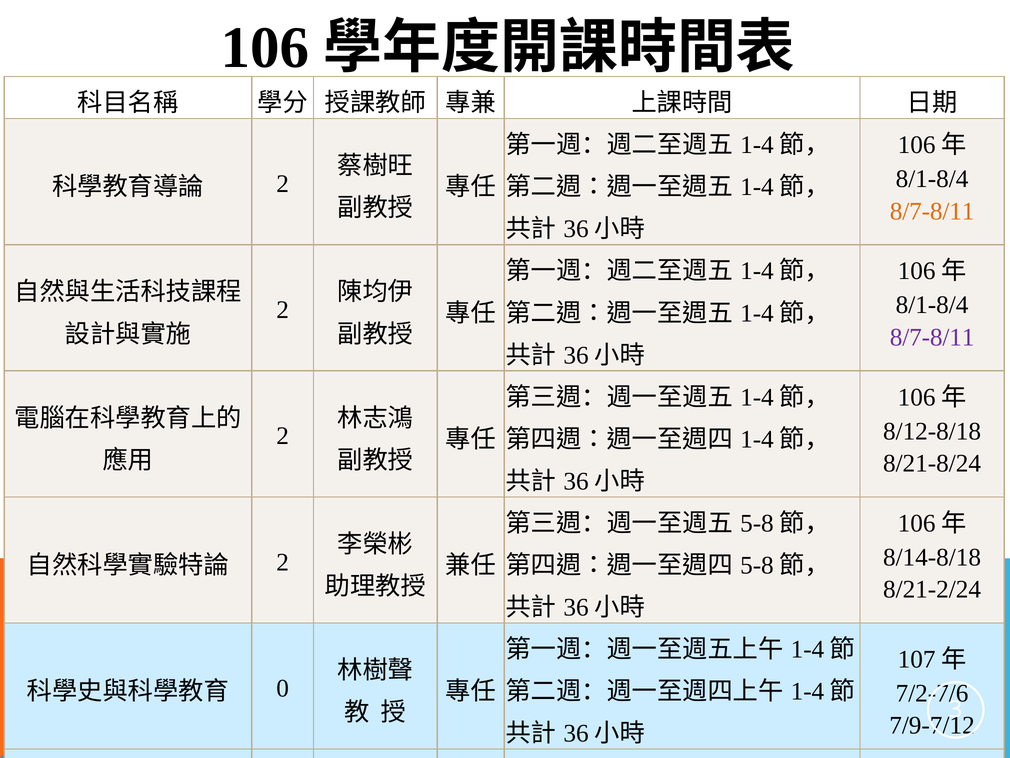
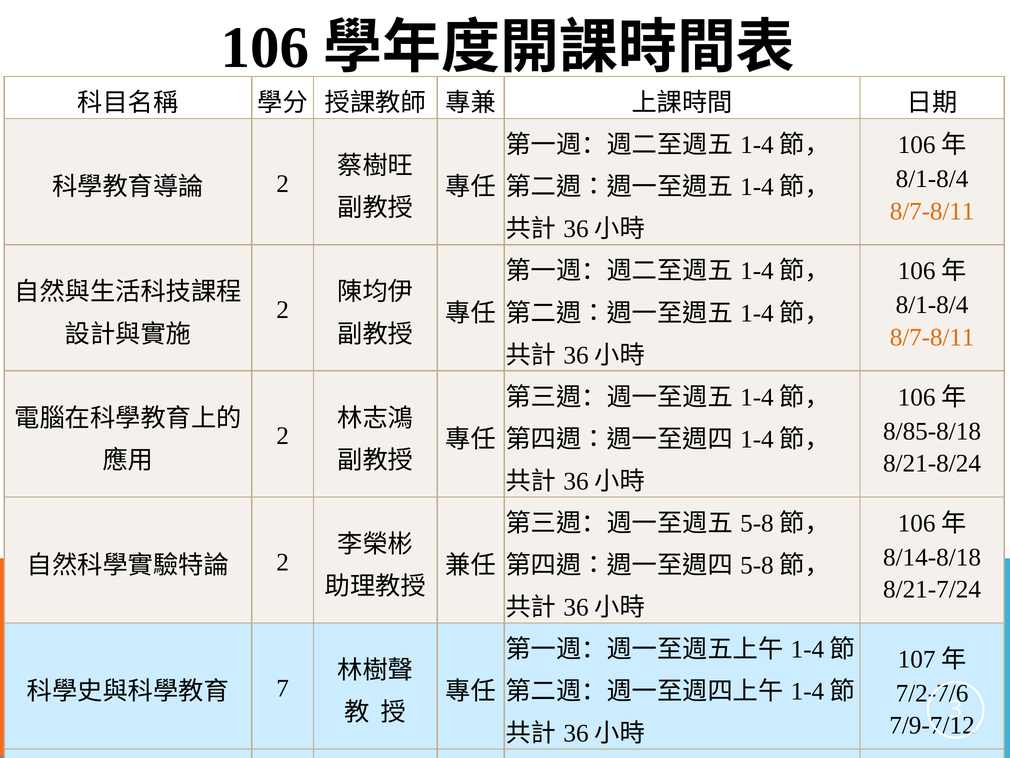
8/7-8/11 at (932, 337) colour: purple -> orange
8/12-8/18: 8/12-8/18 -> 8/85-8/18
8/21-2/24: 8/21-2/24 -> 8/21-7/24
0: 0 -> 7
